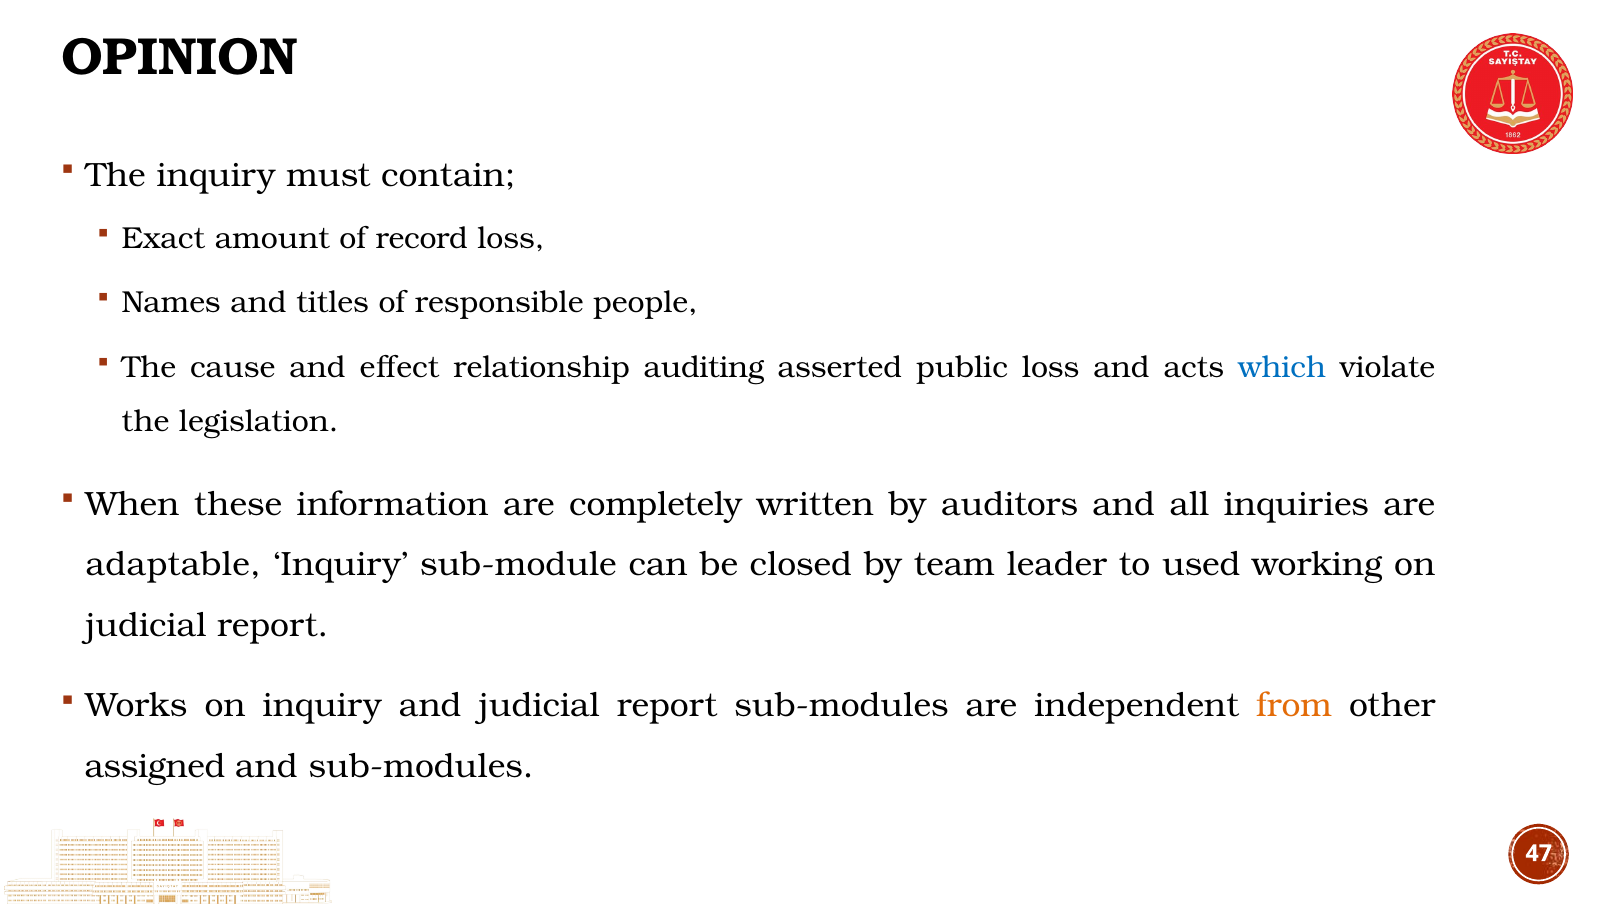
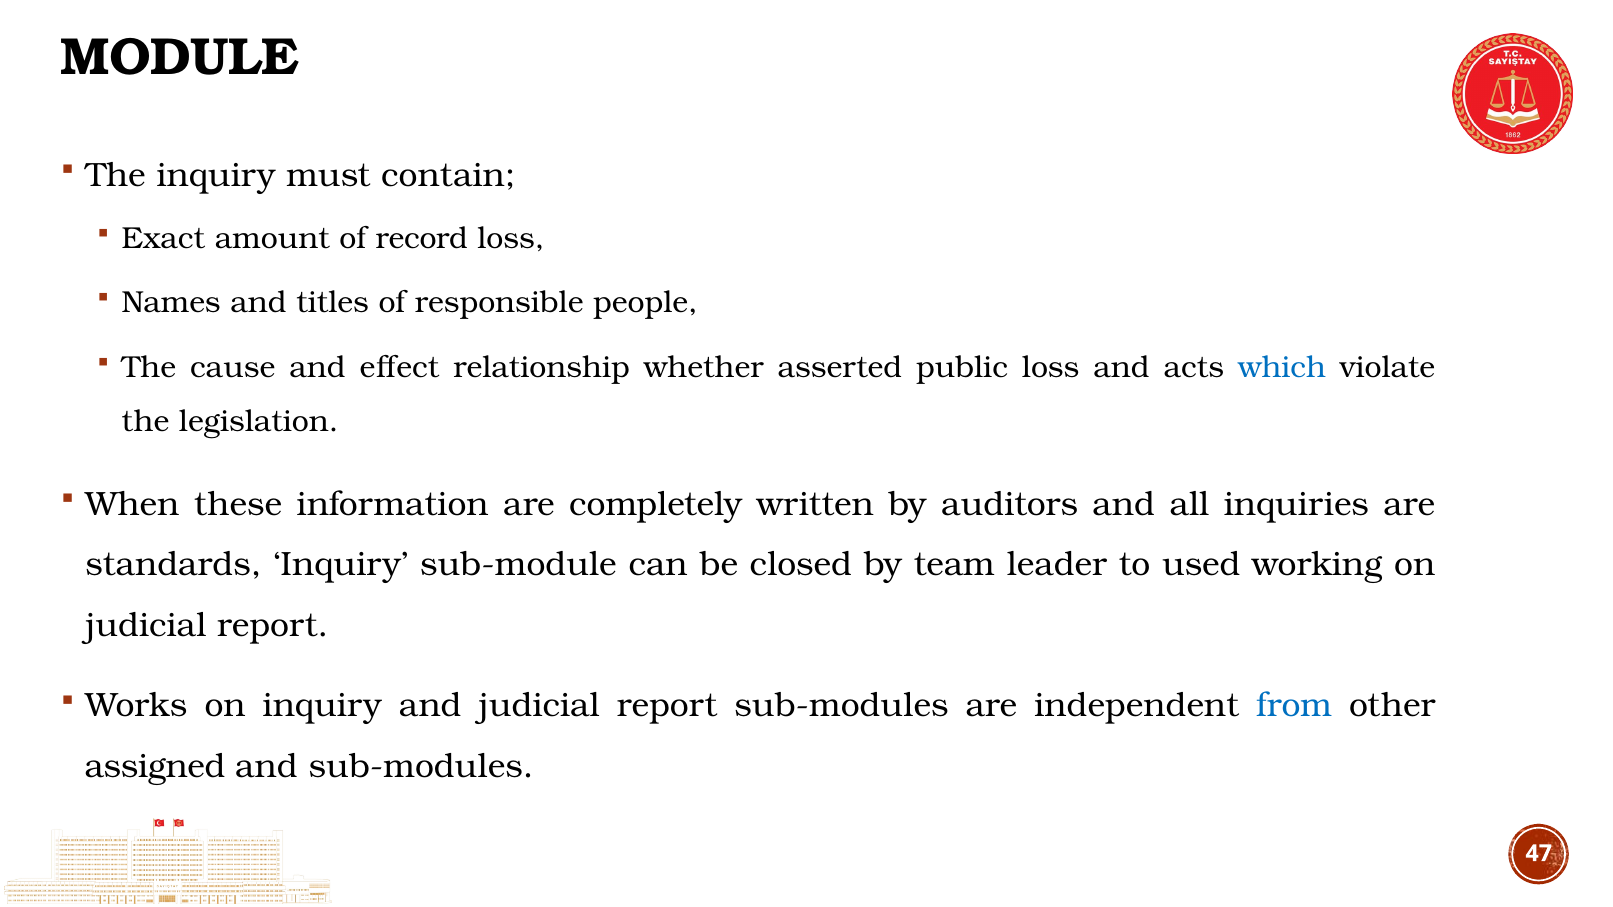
OPINION: OPINION -> MODULE
auditing: auditing -> whether
adaptable: adaptable -> standards
from colour: orange -> blue
